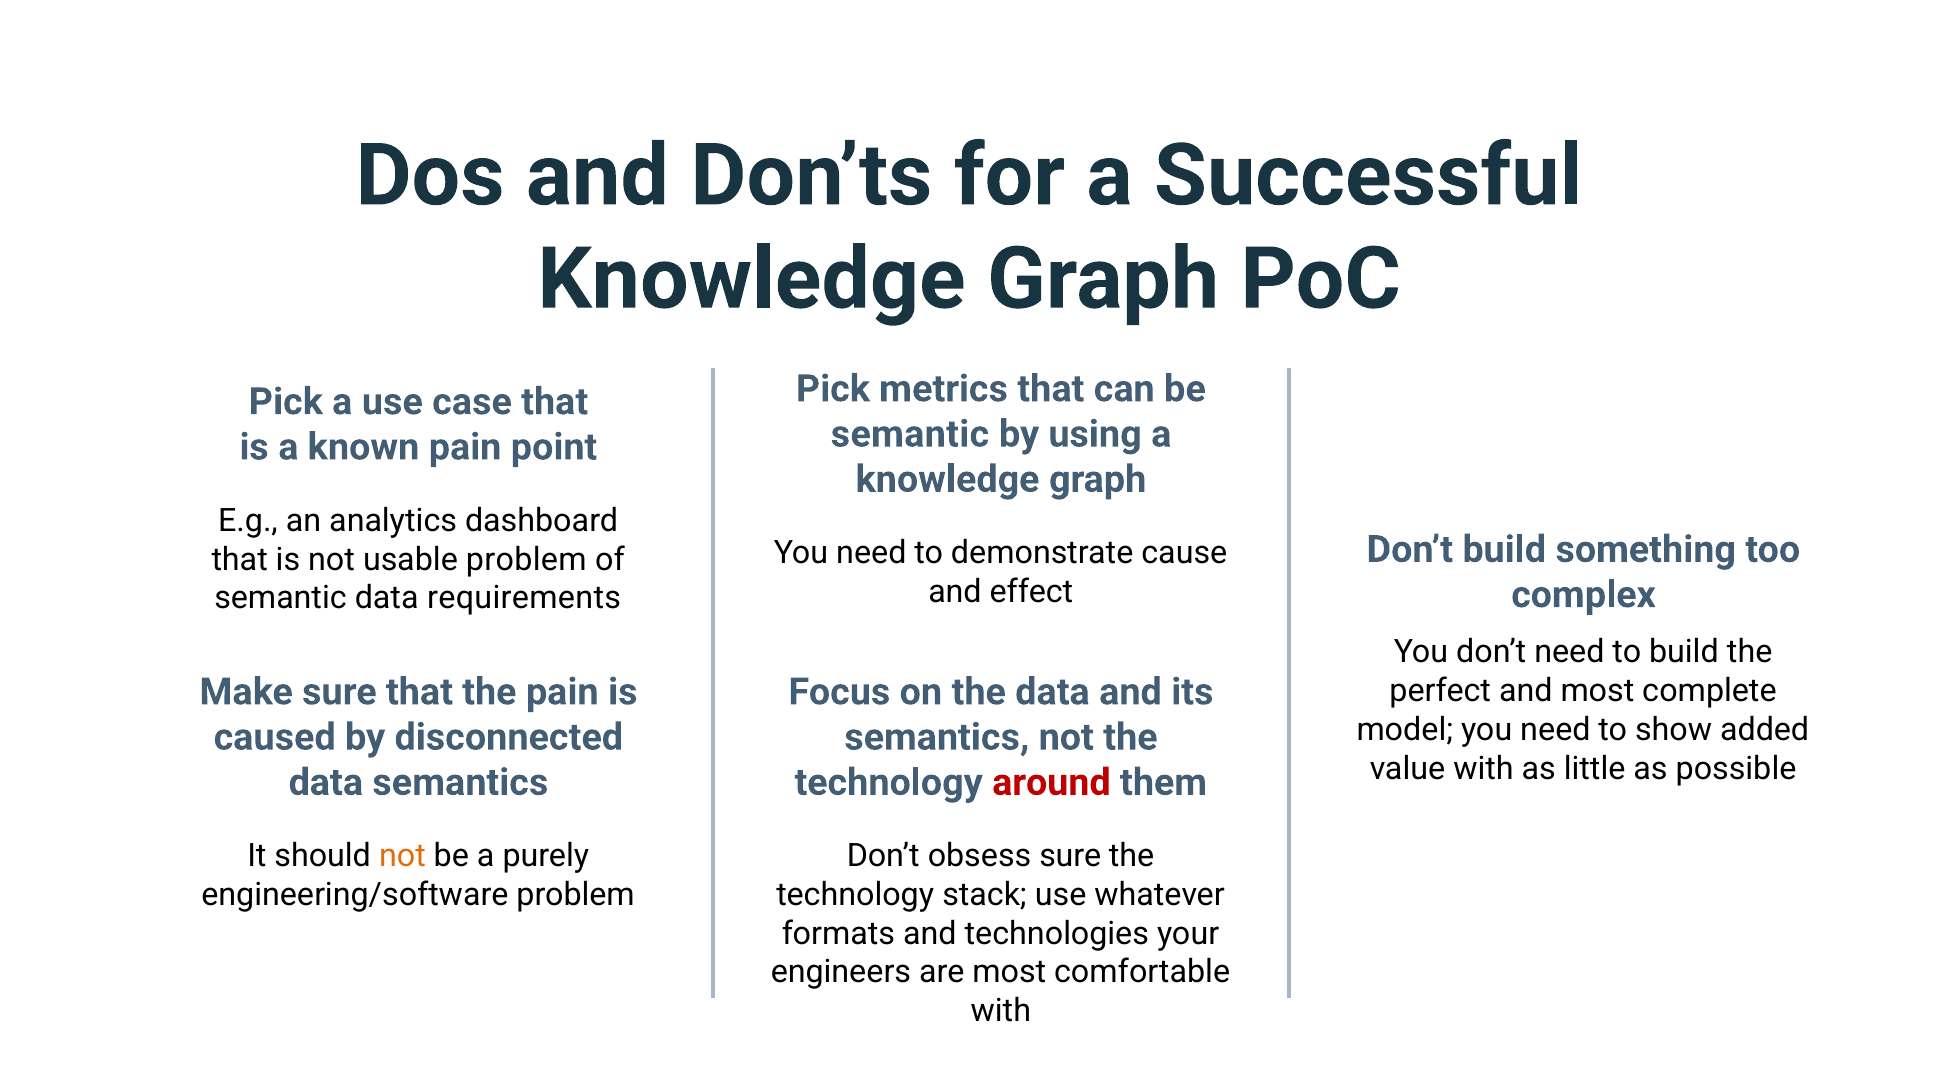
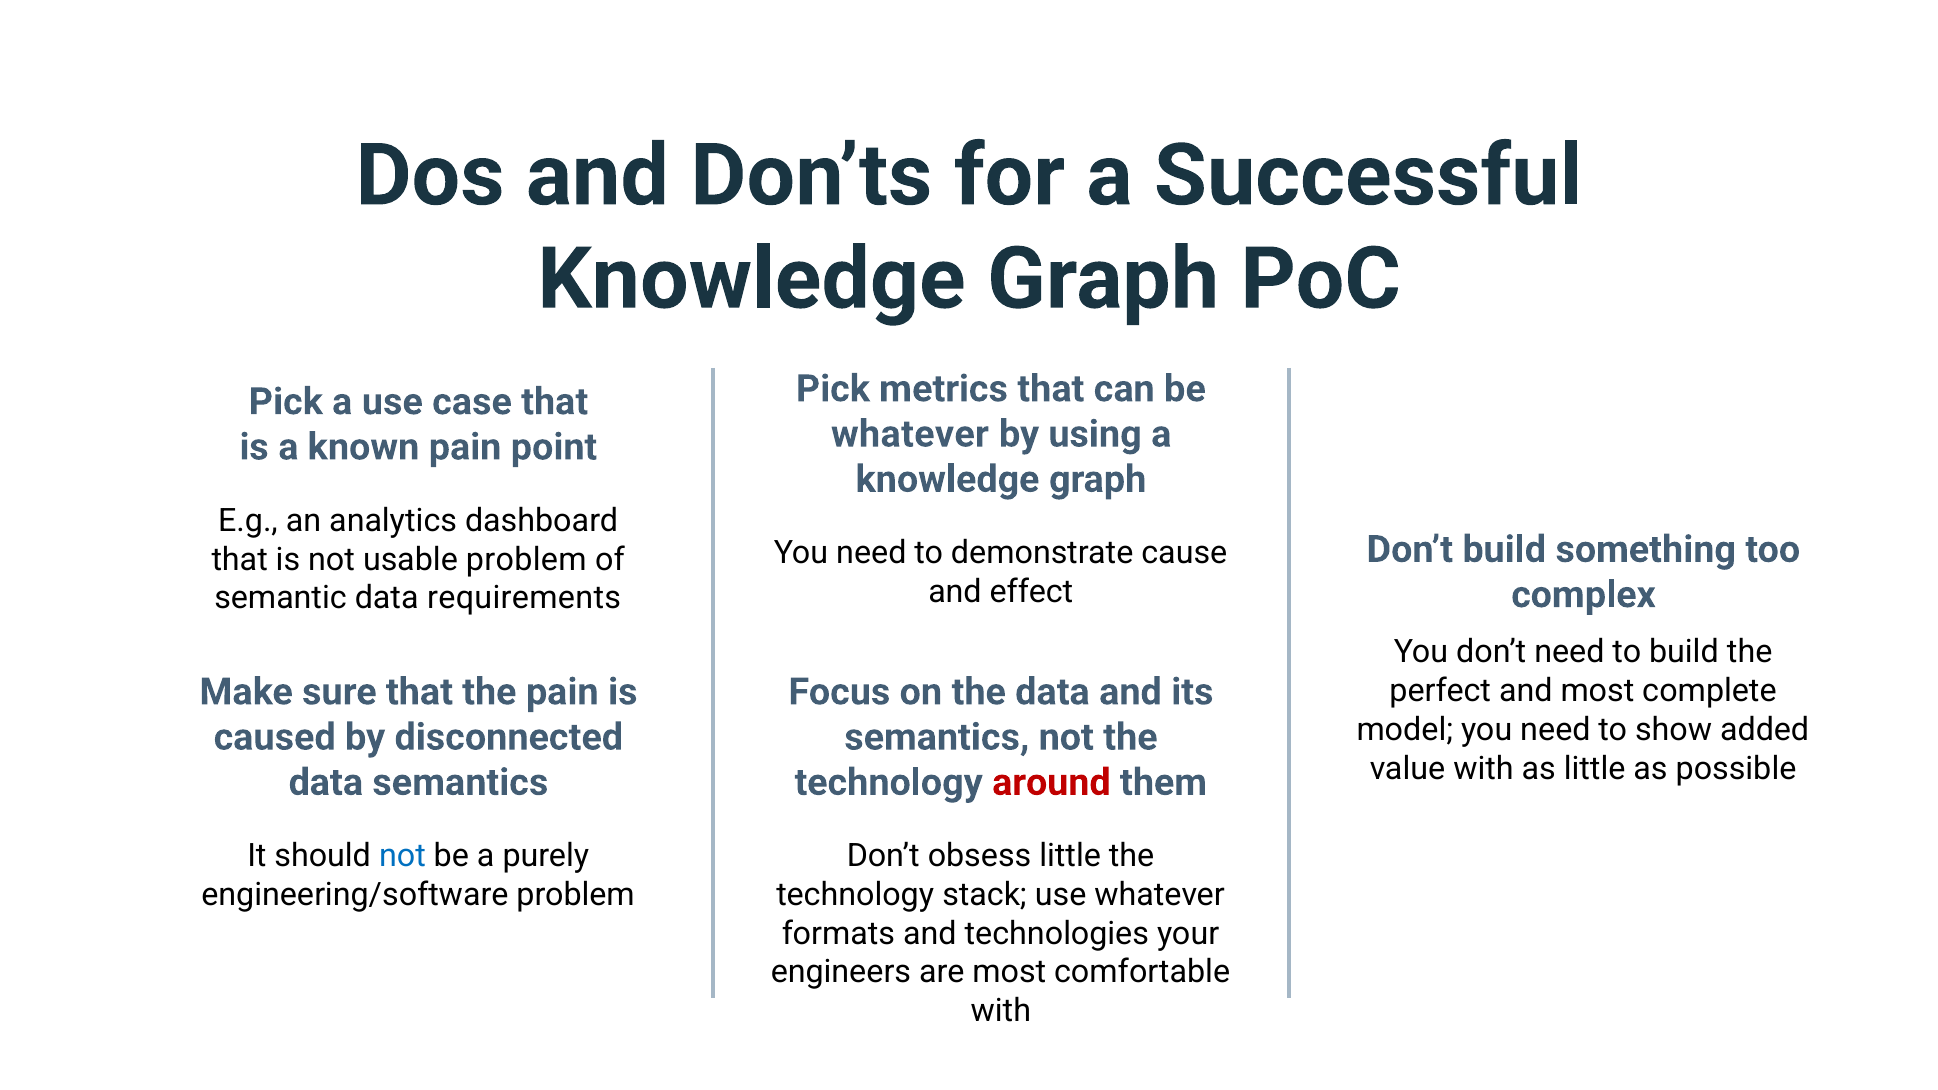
semantic at (910, 434): semantic -> whatever
not at (403, 856) colour: orange -> blue
obsess sure: sure -> little
